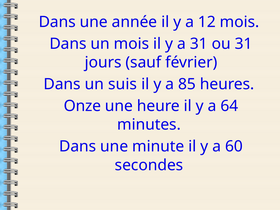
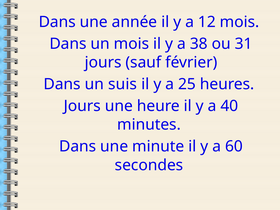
a 31: 31 -> 38
85: 85 -> 25
Onze at (82, 106): Onze -> Jours
64: 64 -> 40
